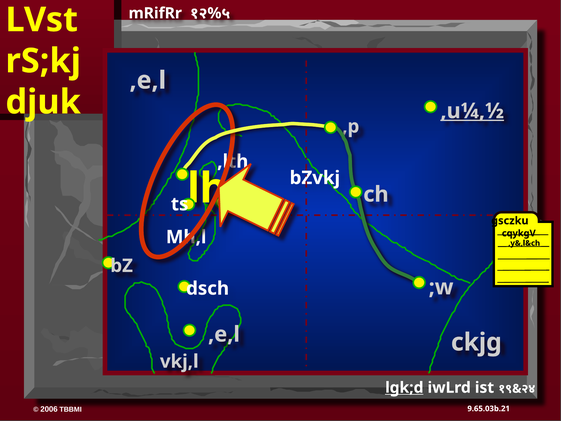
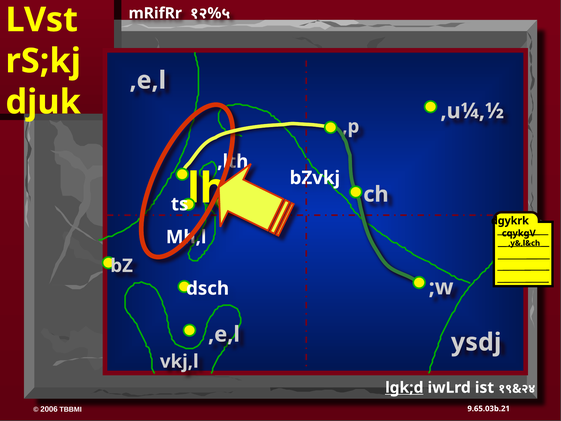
,u¼,½ underline: present -> none
gsczku: gsczku -> dgykrk
ckjg: ckjg -> ysdj
